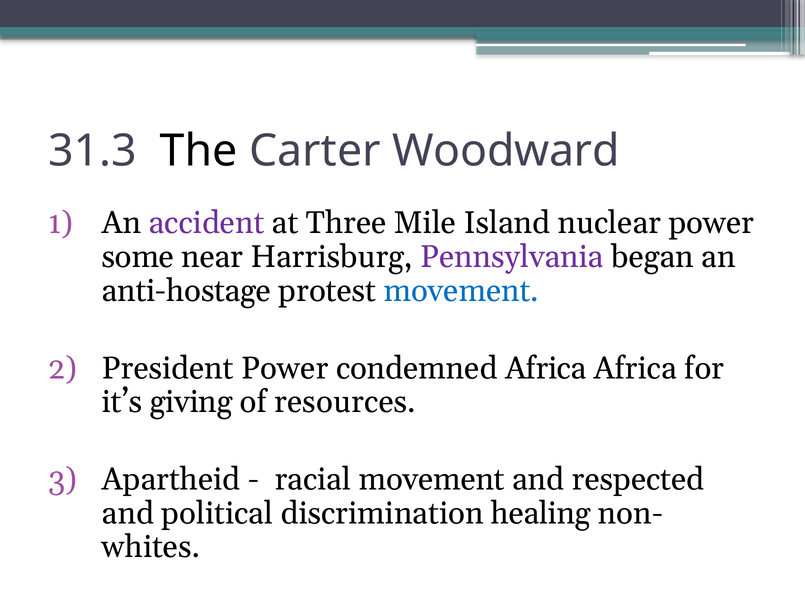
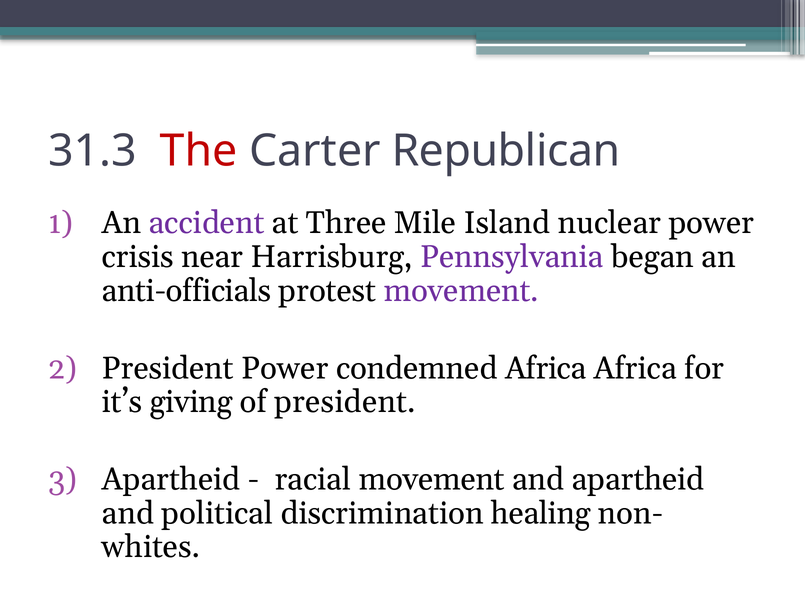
The colour: black -> red
Woodward: Woodward -> Republican
some: some -> crisis
anti-hostage: anti-hostage -> anti-officials
movement at (461, 291) colour: blue -> purple
of resources: resources -> president
and respected: respected -> apartheid
